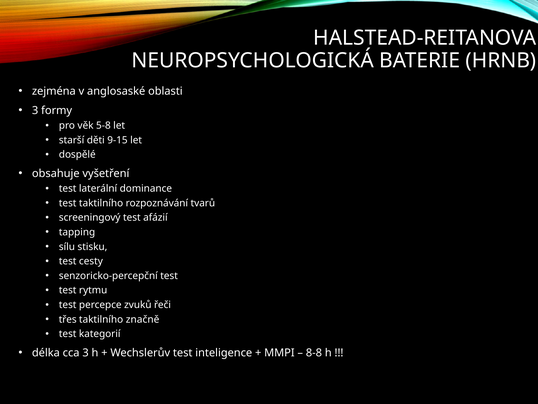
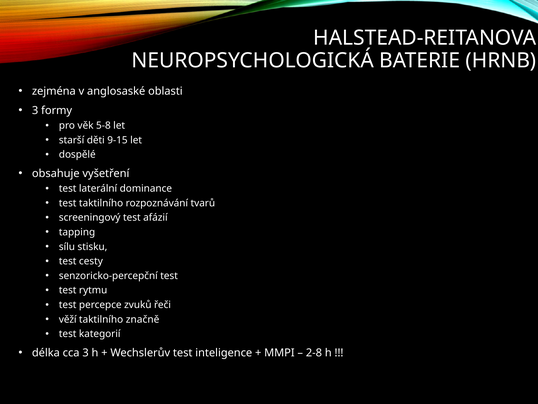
třes: třes -> věží
8-8: 8-8 -> 2-8
